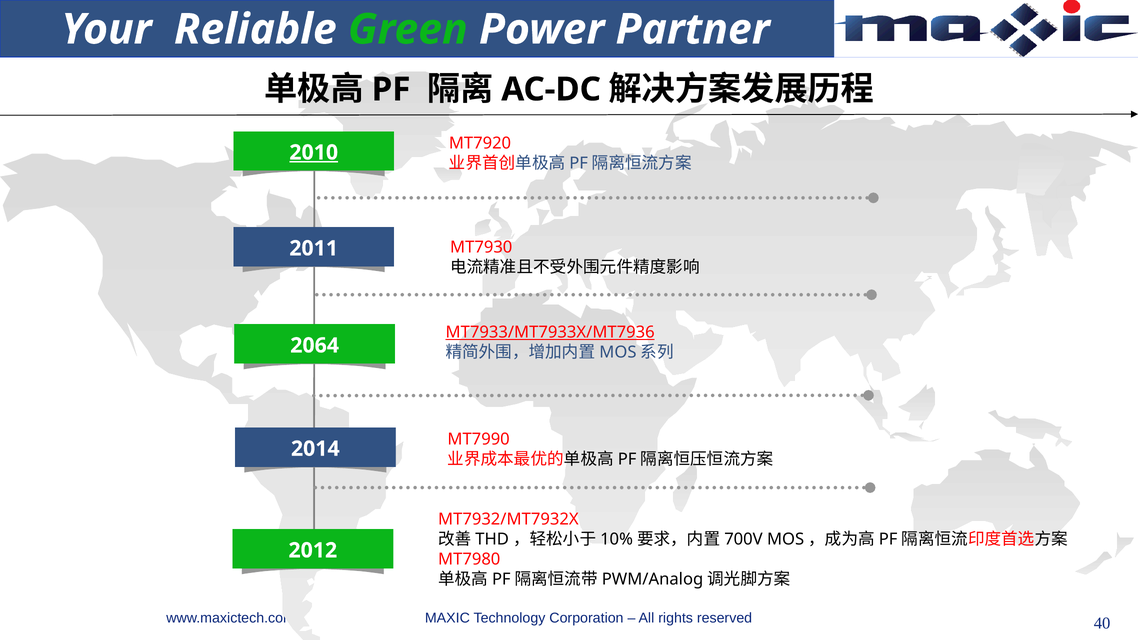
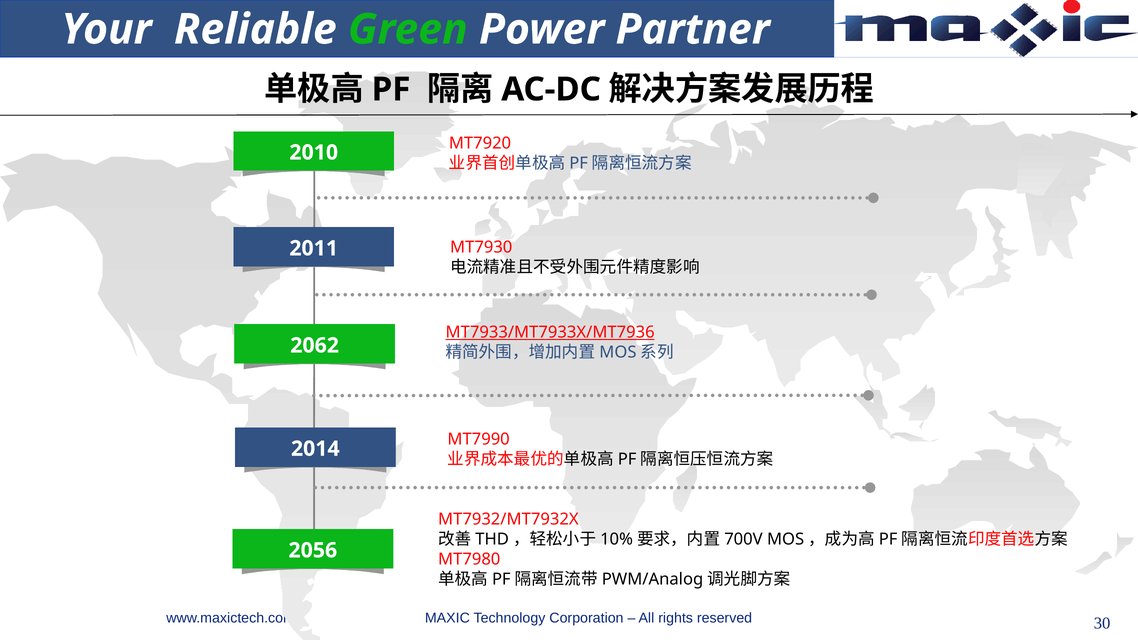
2010 underline: present -> none
2064: 2064 -> 2062
2012: 2012 -> 2056
40: 40 -> 30
